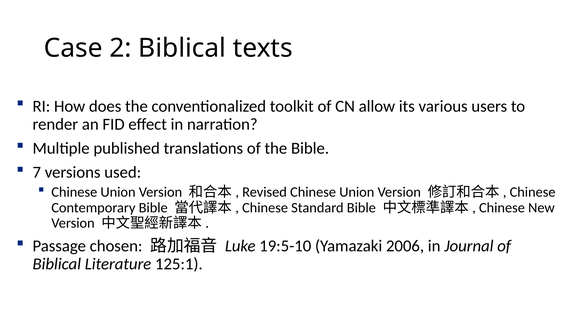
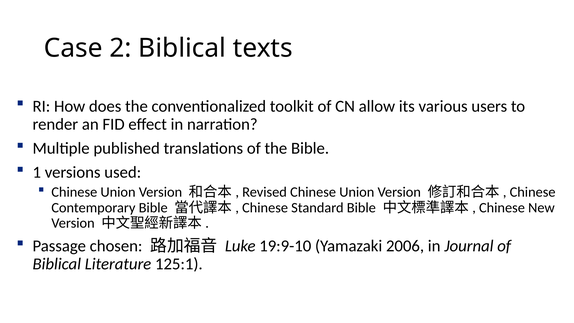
7: 7 -> 1
19:5-10: 19:5-10 -> 19:9-10
